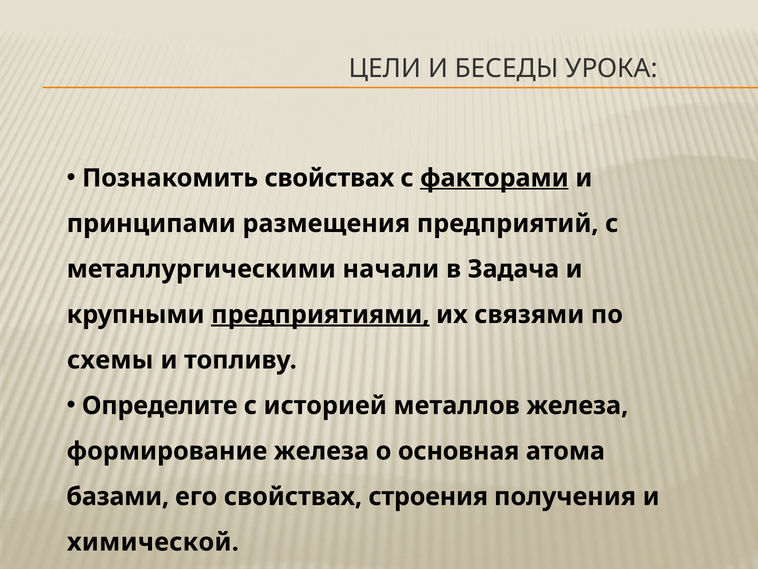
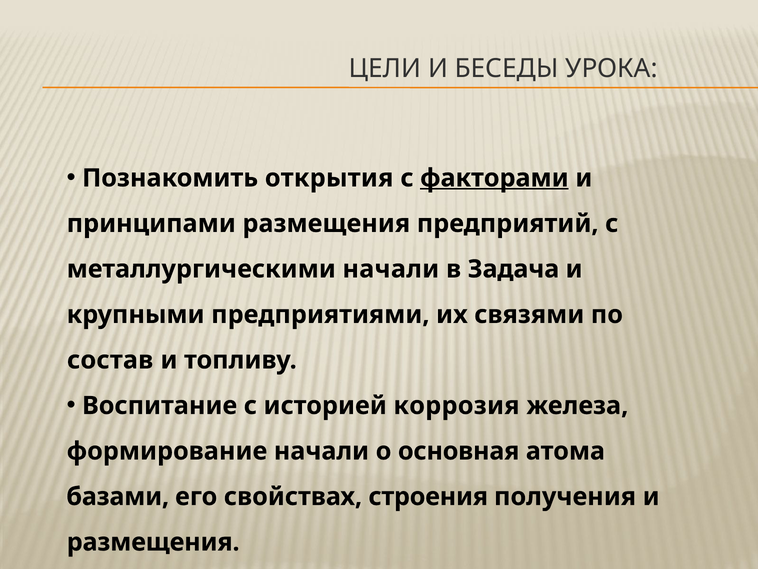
Познакомить свойствах: свойствах -> открытия
предприятиями underline: present -> none
схемы: схемы -> состав
Определите at (160, 405): Определите -> Воспитание
металлов: металлов -> коррозия
формирование железа: железа -> начали
химической at (153, 542): химической -> размещения
